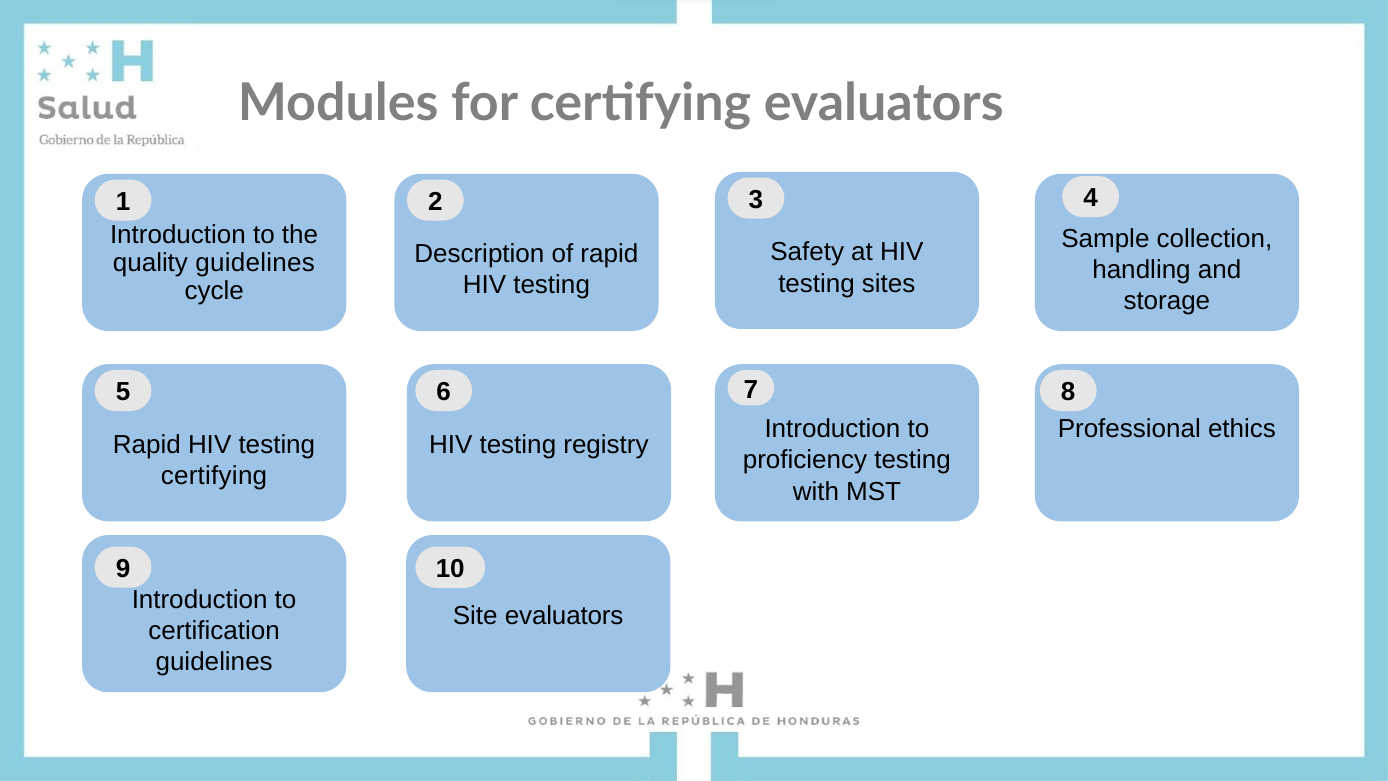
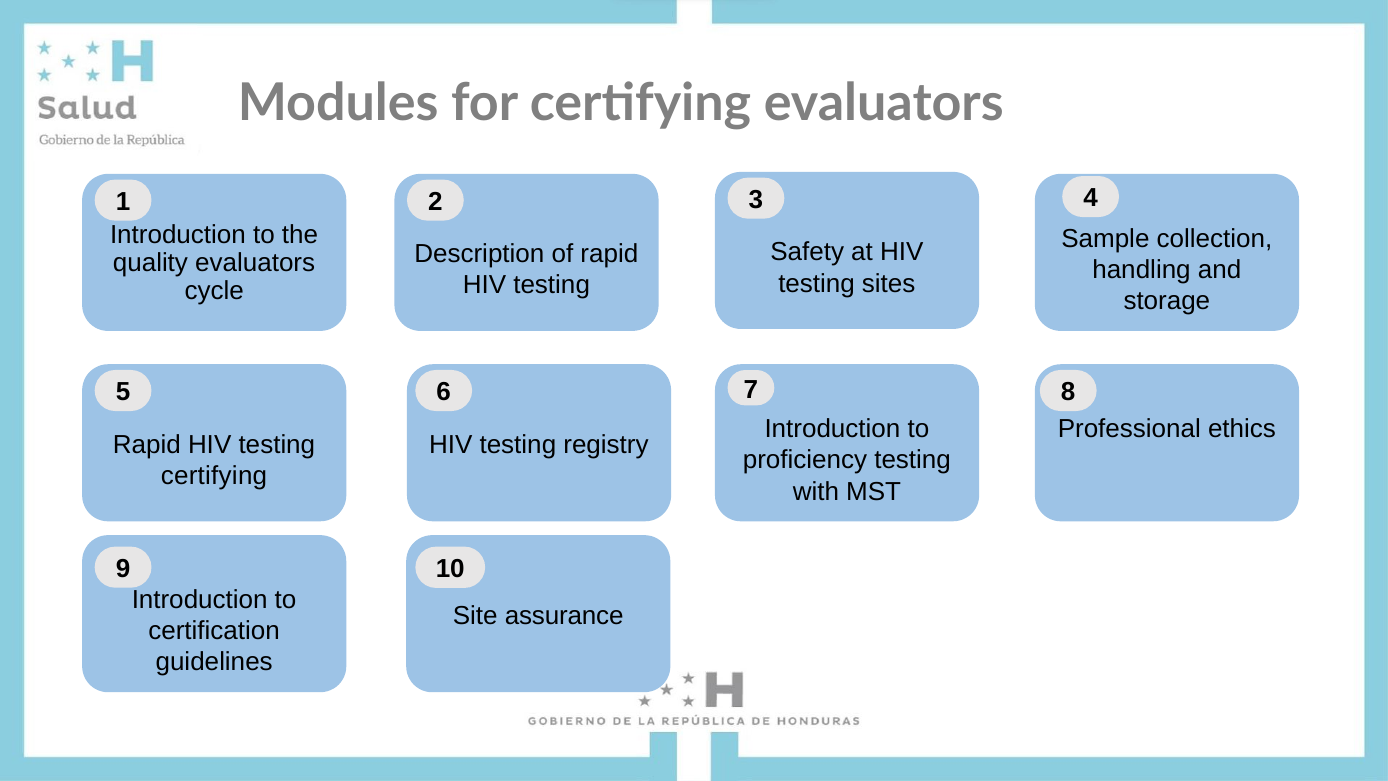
quality guidelines: guidelines -> evaluators
Site evaluators: evaluators -> assurance
